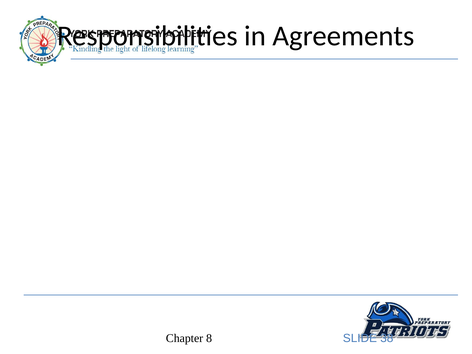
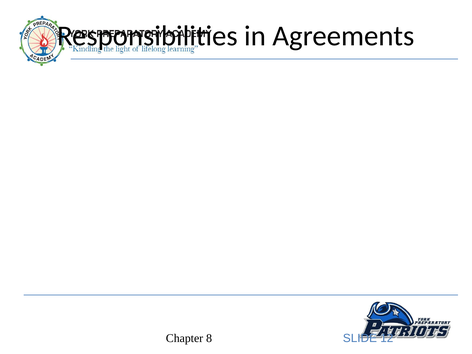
38: 38 -> 12
